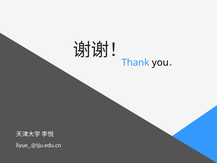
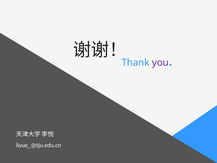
you colour: black -> purple
